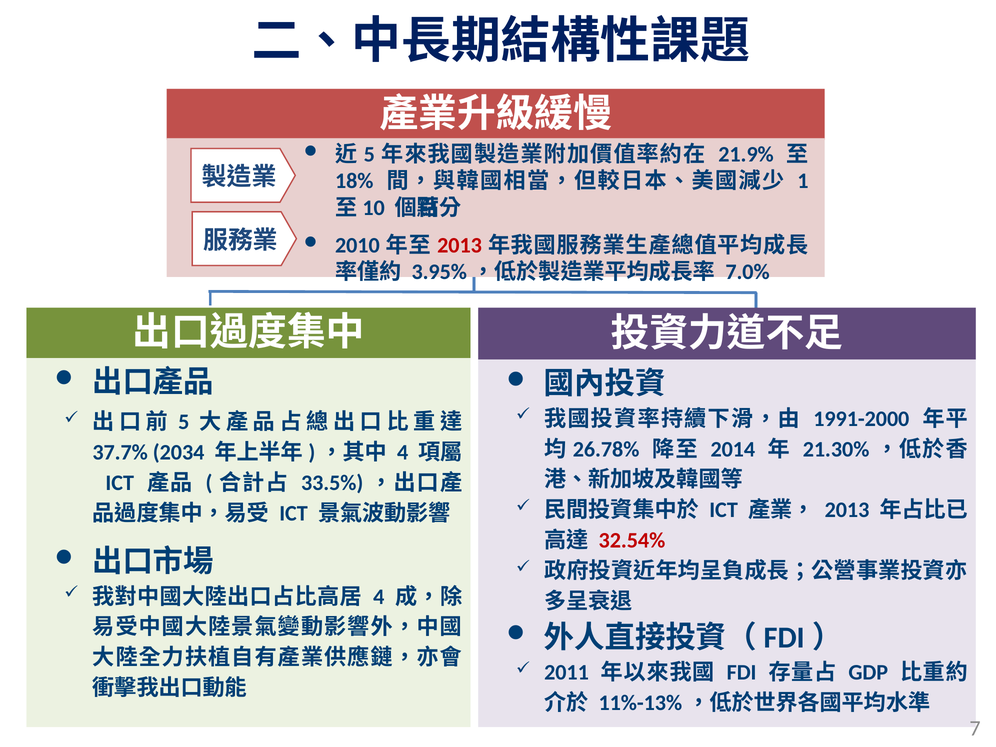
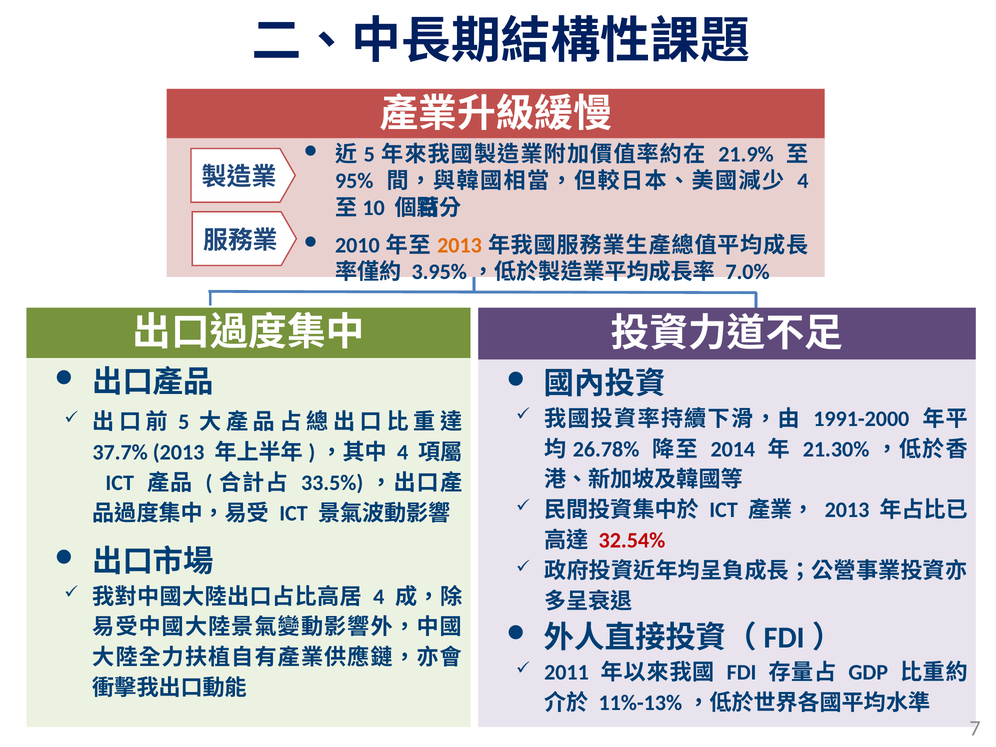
18%: 18% -> 95%
1 at (803, 181): 1 -> 4
2013 at (460, 245) colour: red -> orange
37.7% 2034: 2034 -> 2013
